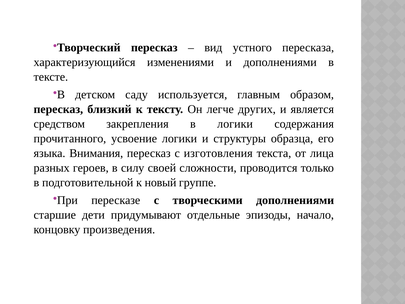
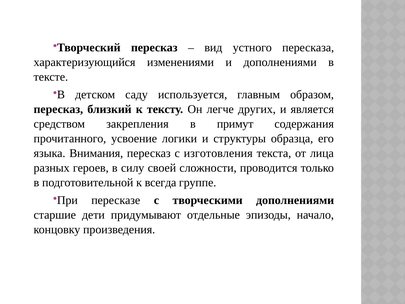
в логики: логики -> примут
новый: новый -> всегда
